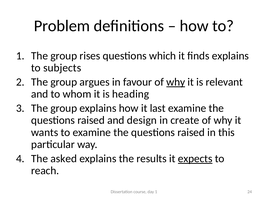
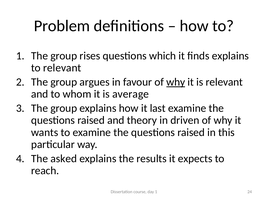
to subjects: subjects -> relevant
heading: heading -> average
design: design -> theory
create: create -> driven
expects underline: present -> none
